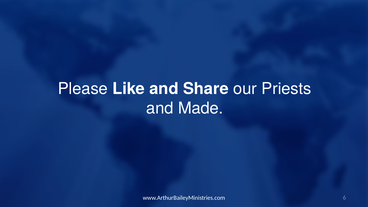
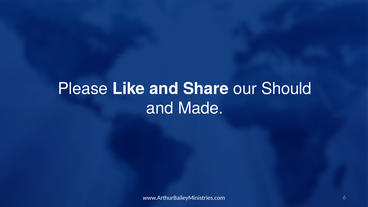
Priests: Priests -> Should
